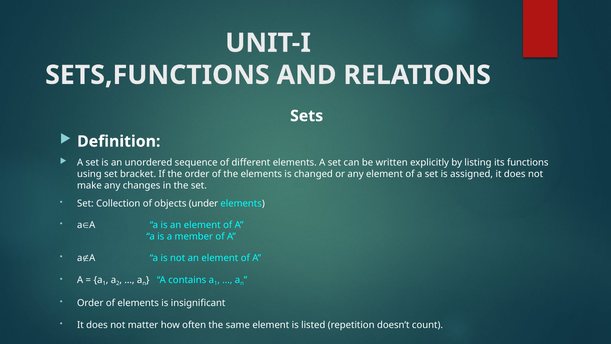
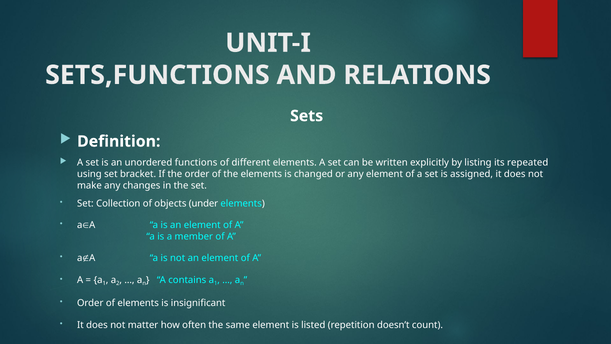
sequence: sequence -> functions
functions: functions -> repeated
